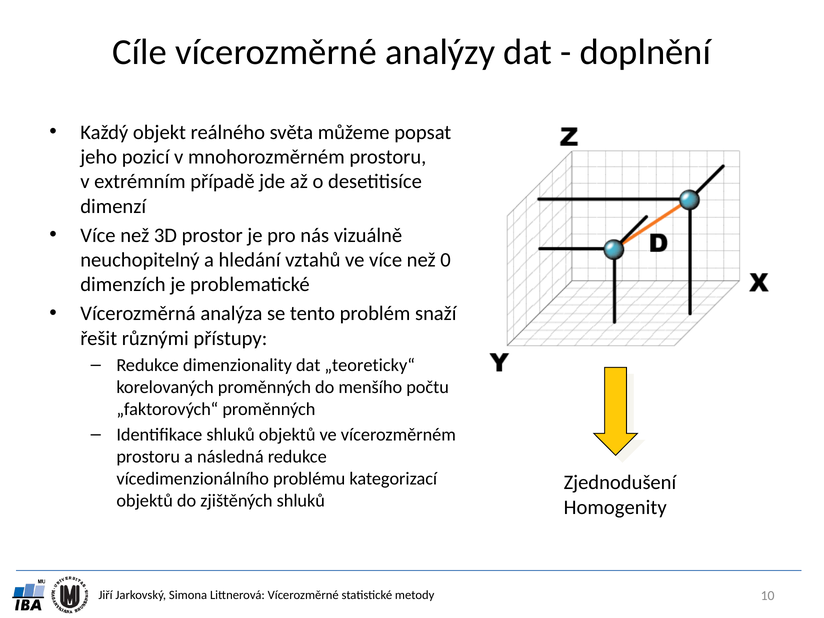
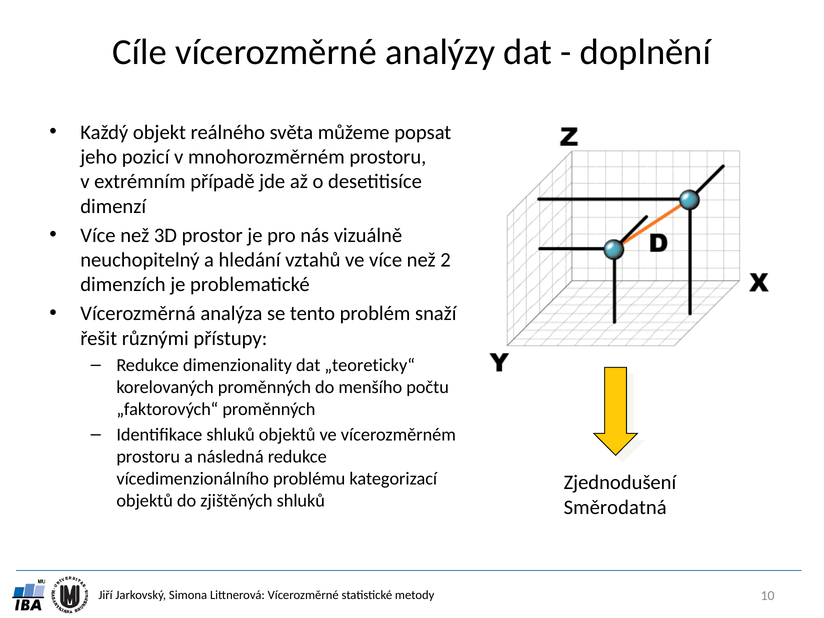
0: 0 -> 2
Homogenity: Homogenity -> Směrodatná
